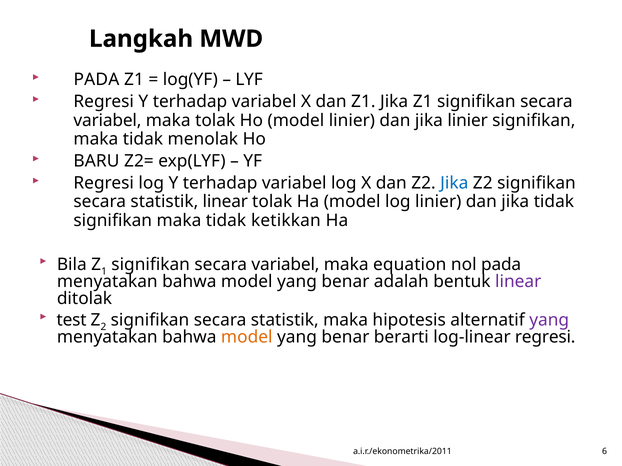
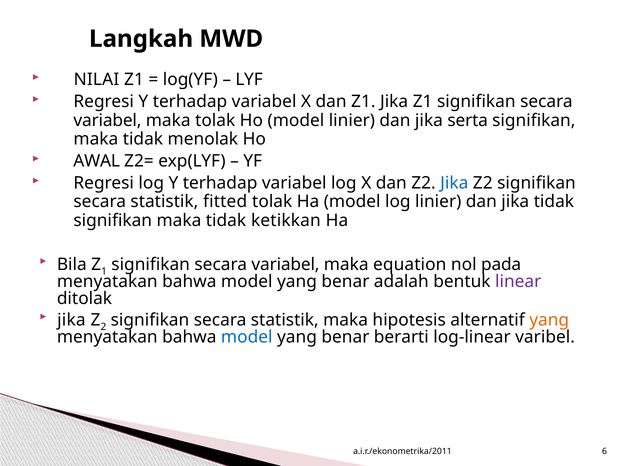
PADA at (96, 80): PADA -> NILAI
jika linier: linier -> serta
BARU: BARU -> AWAL
statistik linear: linear -> fitted
test at (72, 321): test -> jika
yang at (549, 321) colour: purple -> orange
model at (247, 338) colour: orange -> blue
log-linear regresi: regresi -> varibel
